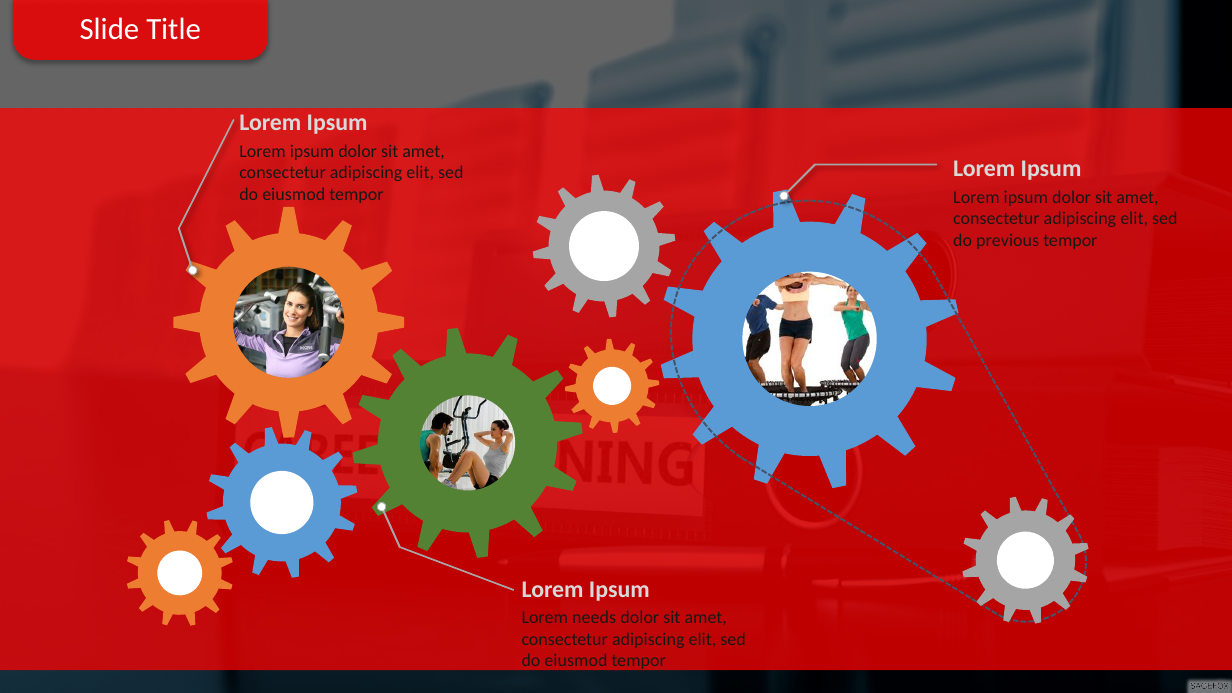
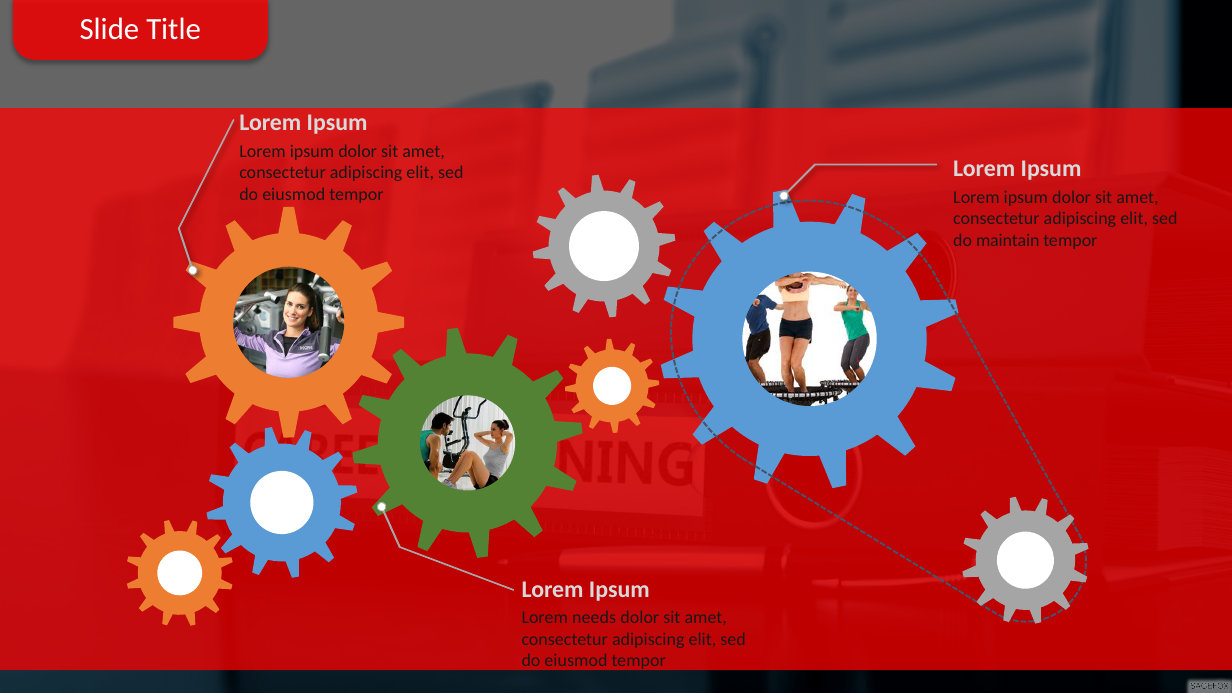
previous: previous -> maintain
